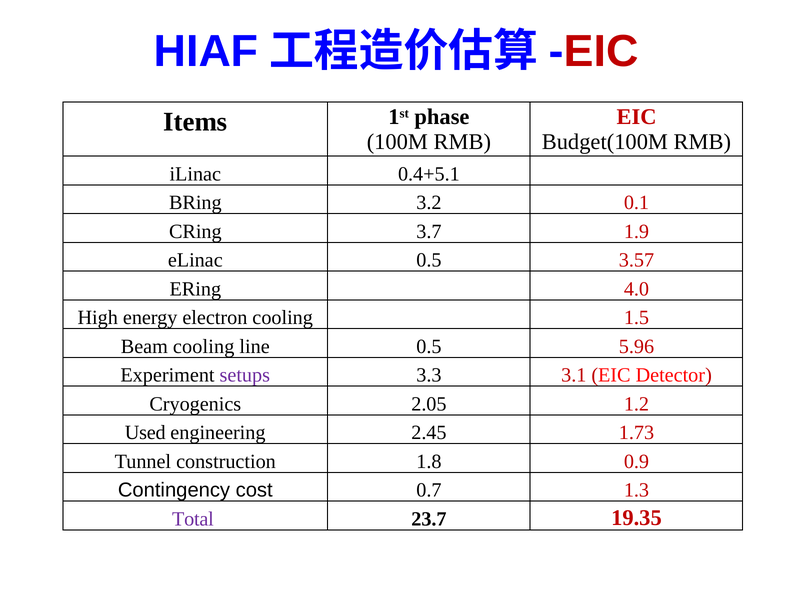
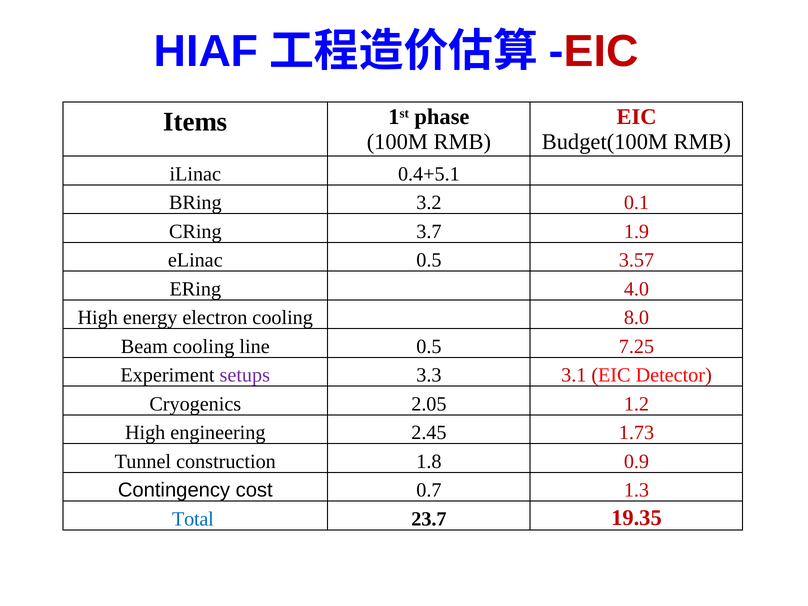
1.5: 1.5 -> 8.0
5.96: 5.96 -> 7.25
Used at (145, 433): Used -> High
Total colour: purple -> blue
